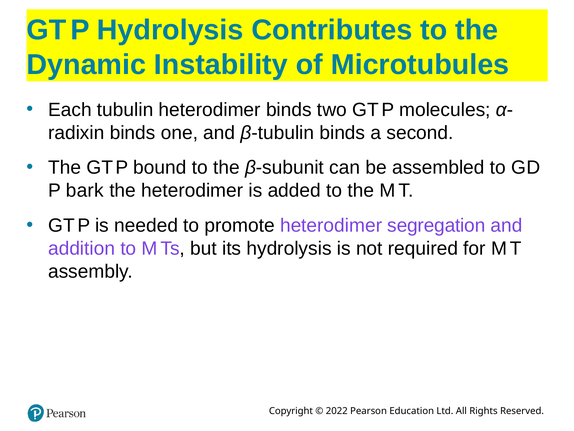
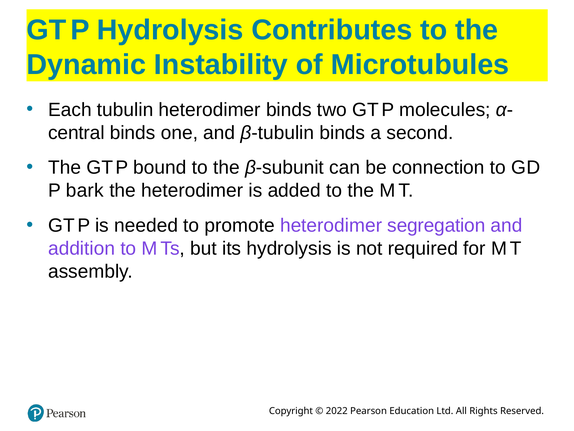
radixin: radixin -> central
assembled: assembled -> connection
